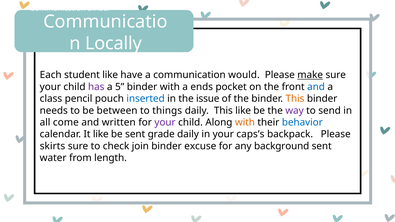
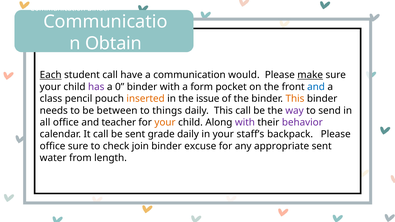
Locally: Locally -> Obtain
Each underline: none -> present
student like: like -> call
5: 5 -> 0
ends: ends -> form
inserted colour: blue -> orange
This like: like -> call
all come: come -> office
written: written -> teacher
your at (165, 122) colour: purple -> orange
with at (245, 122) colour: orange -> purple
behavior colour: blue -> purple
It like: like -> call
caps’s: caps’s -> staff’s
skirts at (52, 146): skirts -> office
background: background -> appropriate
